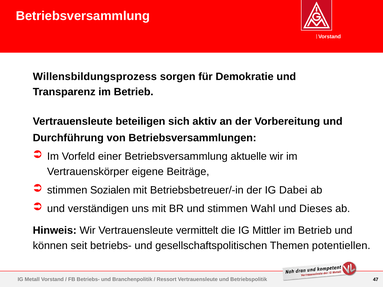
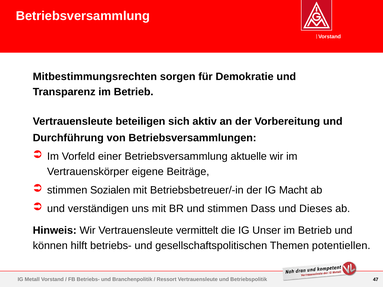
Willensbildungsprozess: Willensbildungsprozess -> Mitbestimmungsrechten
Dabei: Dabei -> Macht
Wahl: Wahl -> Dass
Mittler: Mittler -> Unser
seit: seit -> hilft
